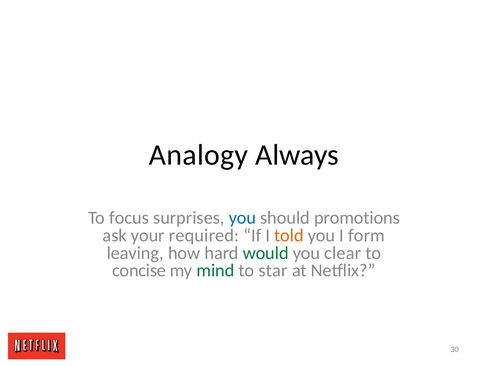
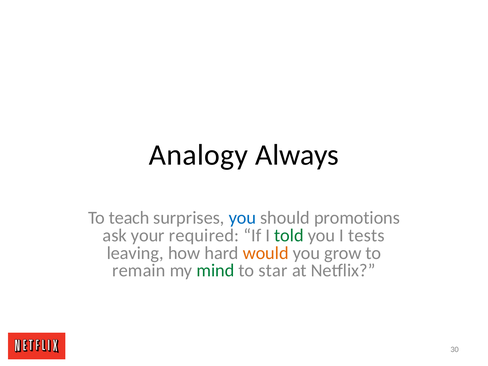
focus: focus -> teach
told colour: orange -> green
form: form -> tests
would colour: green -> orange
clear: clear -> grow
concise: concise -> remain
